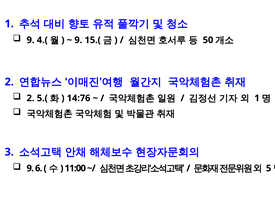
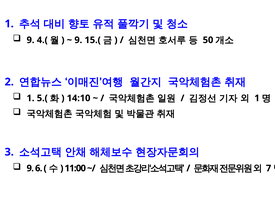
2 at (31, 98): 2 -> 1
14:76: 14:76 -> 14:10
5: 5 -> 7
